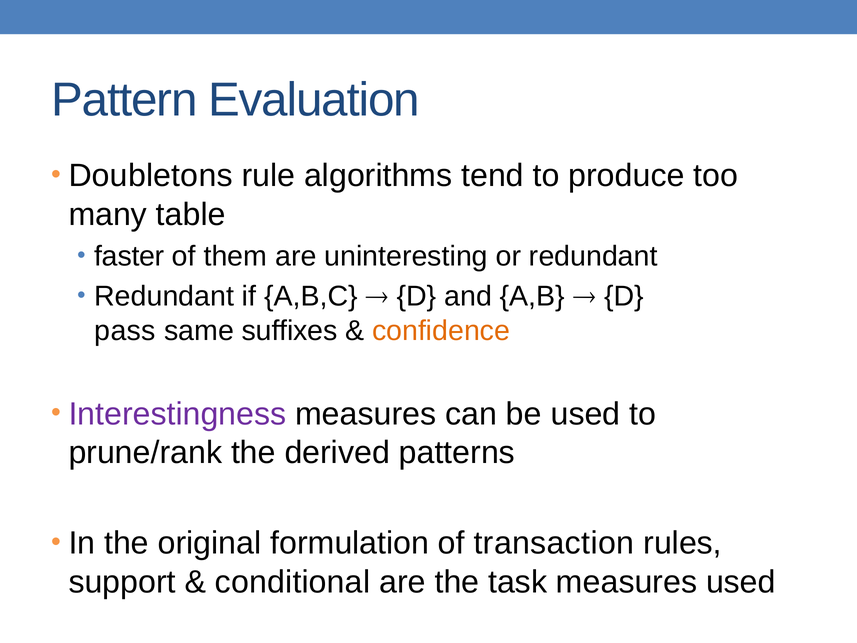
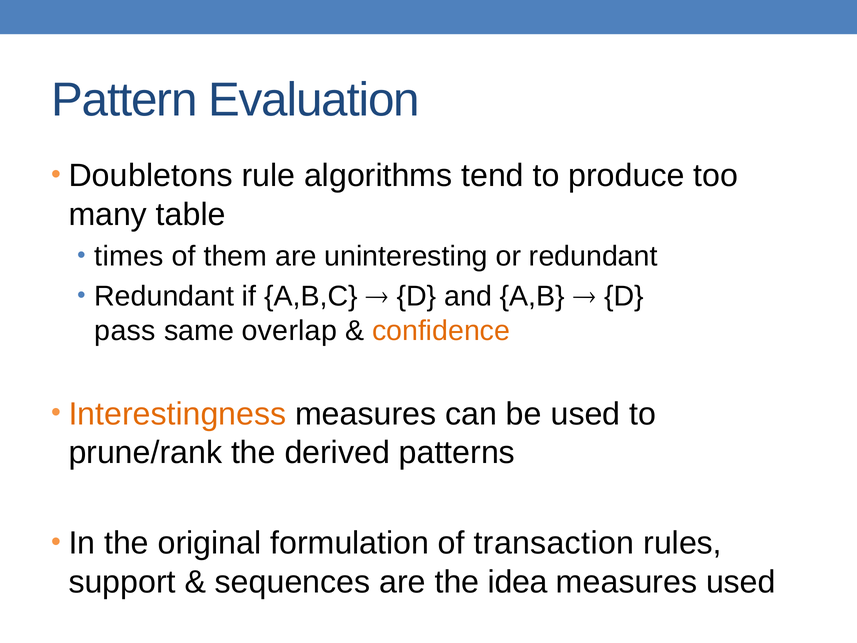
faster: faster -> times
suffixes: suffixes -> overlap
Interestingness colour: purple -> orange
conditional: conditional -> sequences
task: task -> idea
